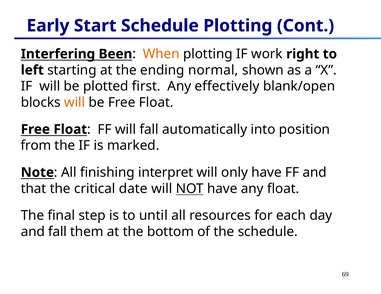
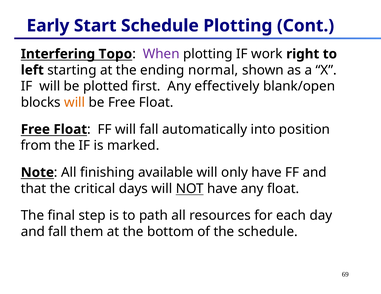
Been: Been -> Topo
When colour: orange -> purple
interpret: interpret -> available
date: date -> days
until: until -> path
